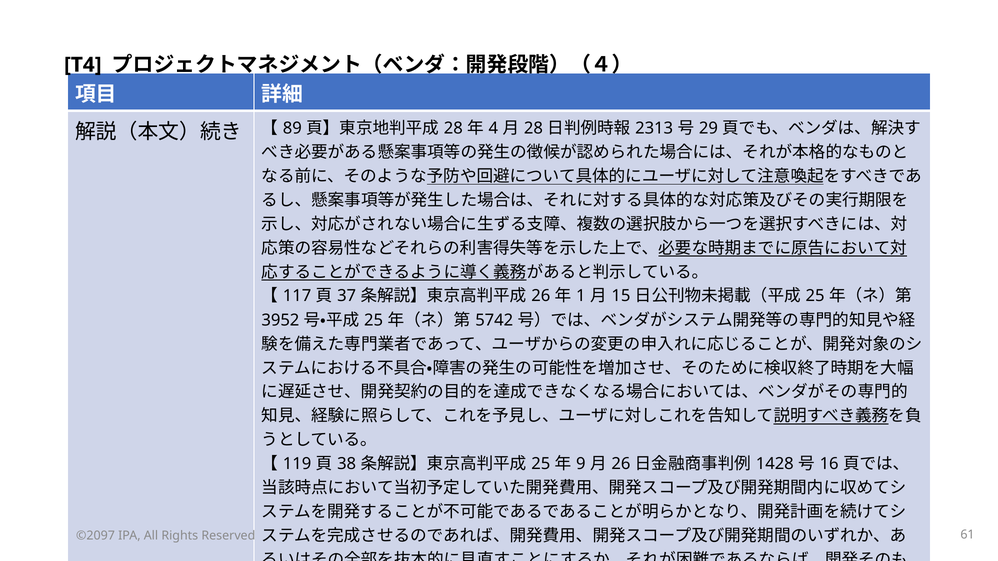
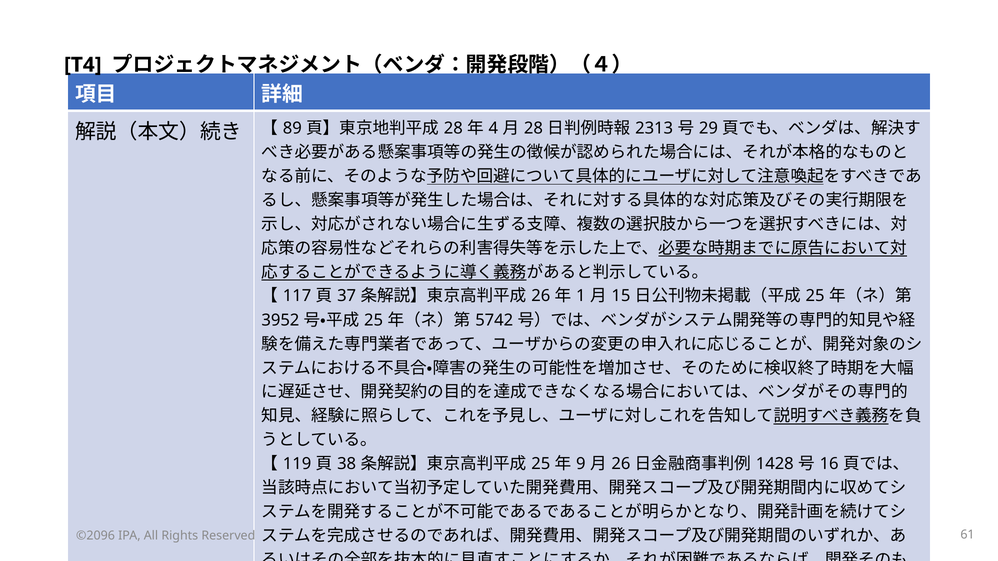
©2097: ©2097 -> ©2096
